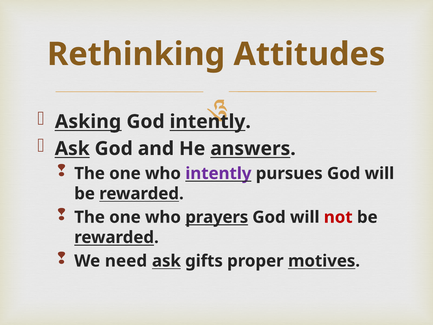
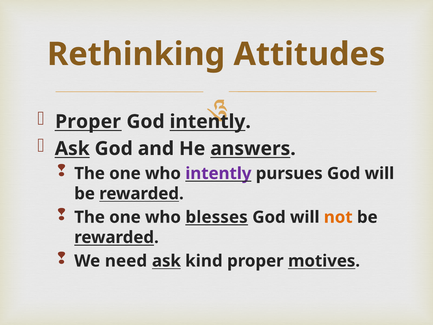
Asking at (88, 122): Asking -> Proper
prayers: prayers -> blesses
not colour: red -> orange
gifts: gifts -> kind
